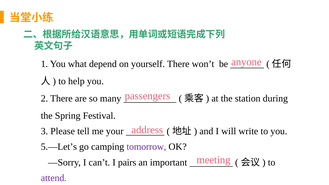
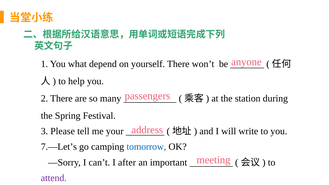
5.—Let’s: 5.—Let’s -> 7.—Let’s
tomorrow colour: purple -> blue
pairs: pairs -> after
